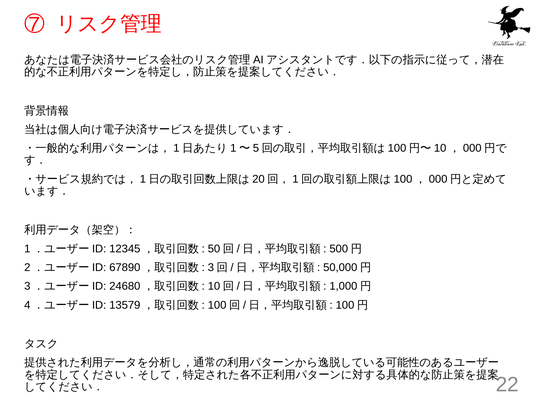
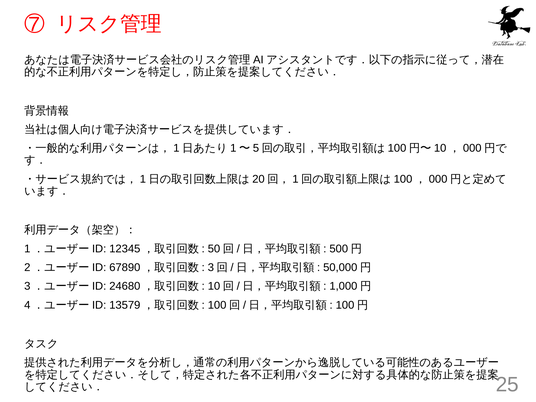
22: 22 -> 25
